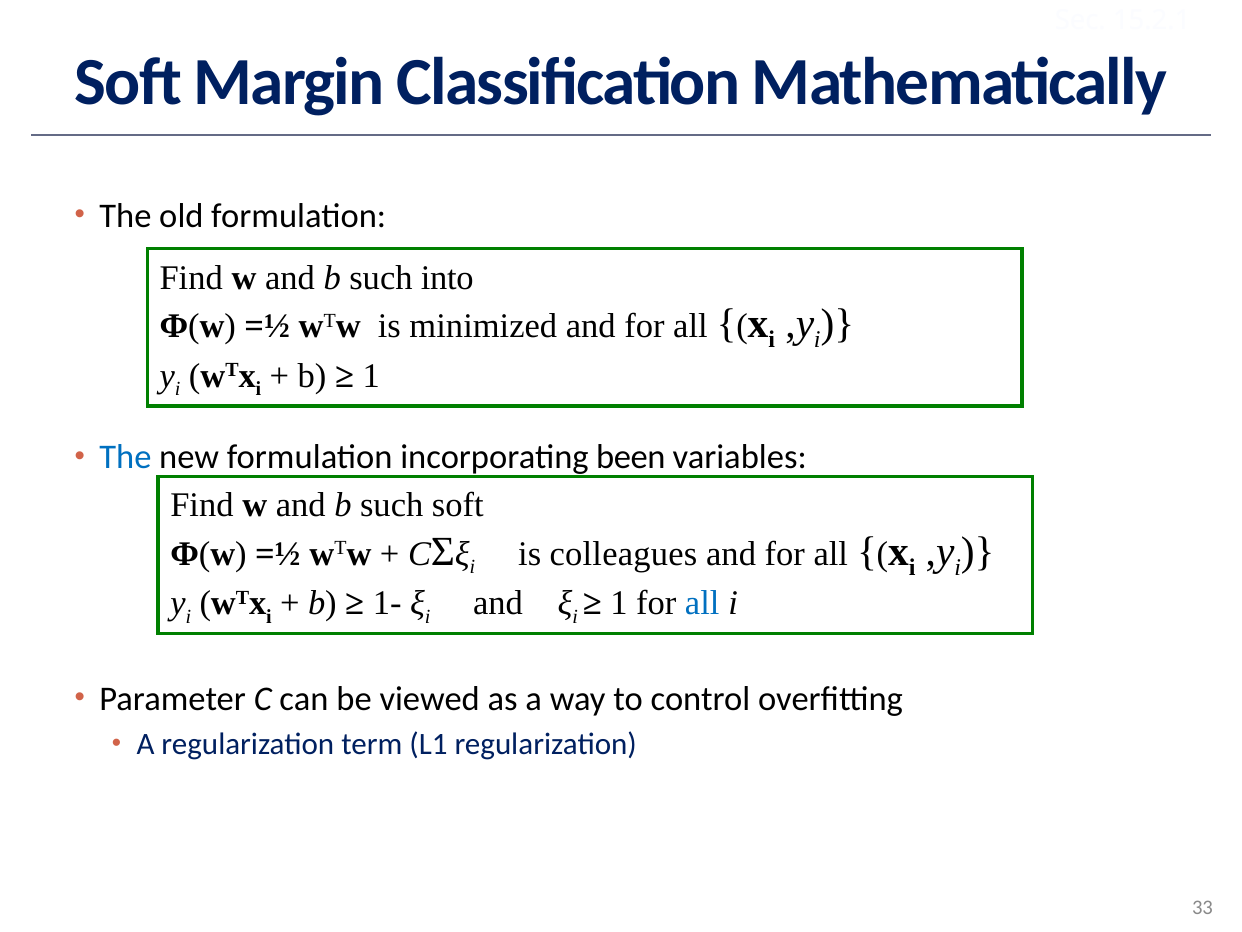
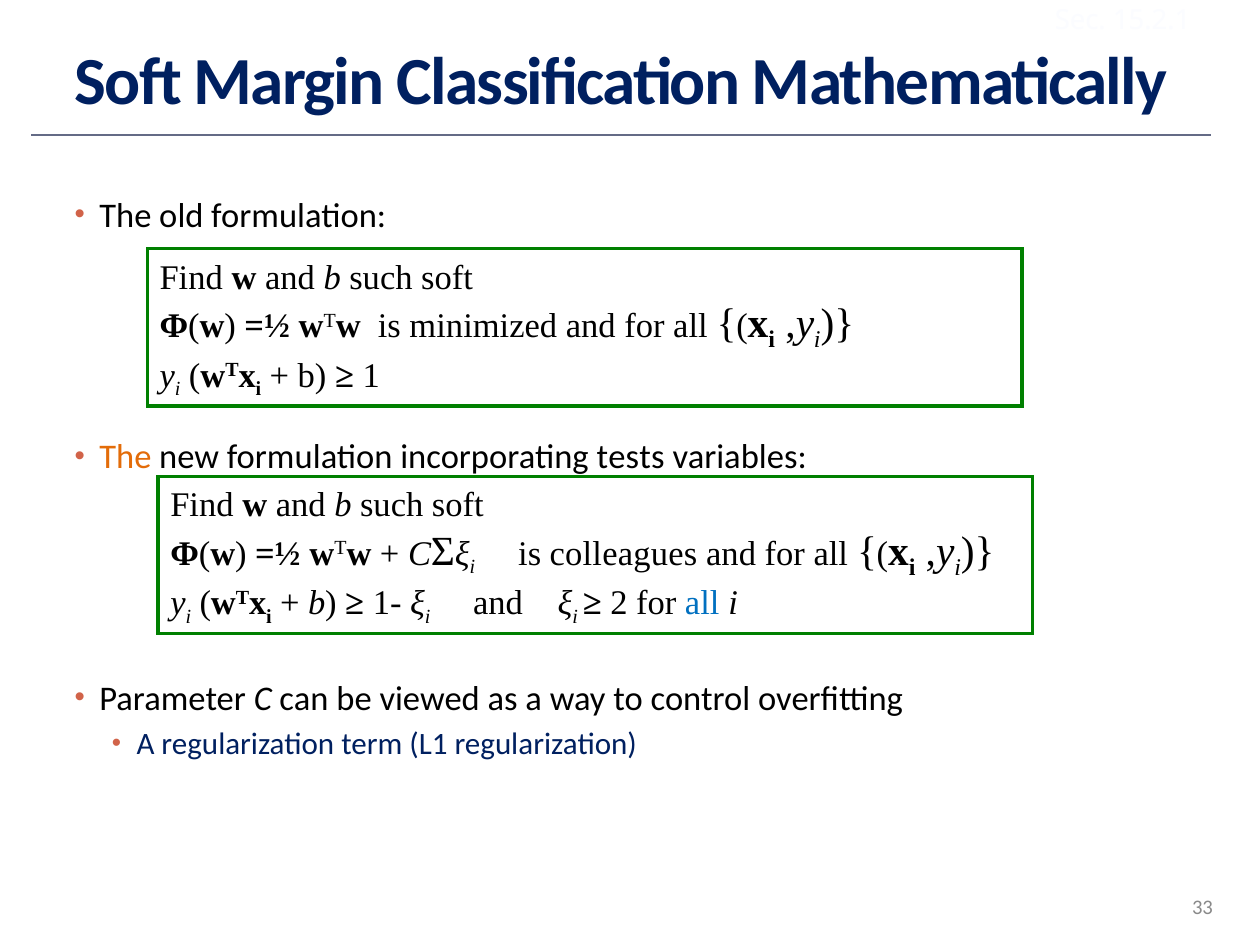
into at (447, 278): into -> soft
The at (125, 457) colour: blue -> orange
been: been -> tests
1 at (619, 603): 1 -> 2
